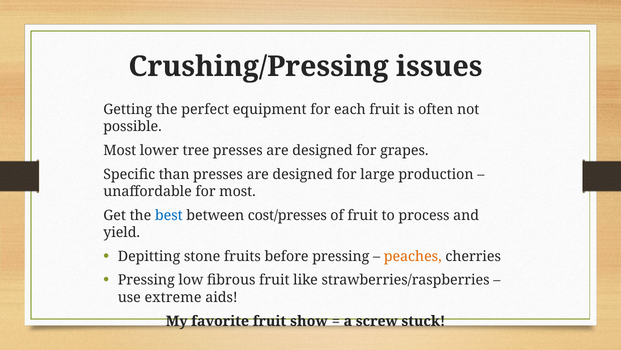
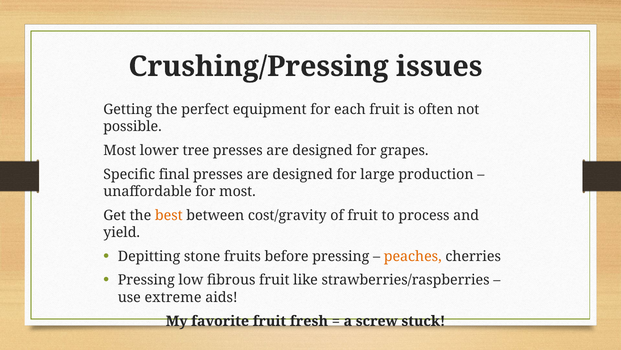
than: than -> final
best colour: blue -> orange
cost/presses: cost/presses -> cost/gravity
show: show -> fresh
